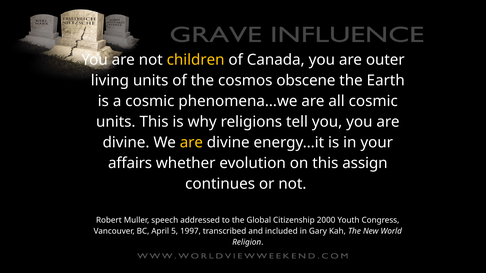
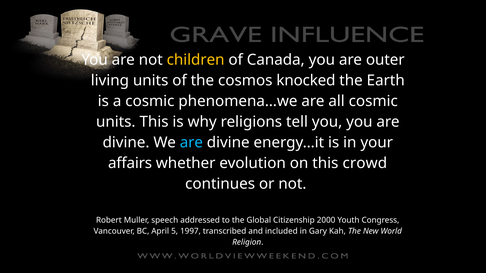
obscene: obscene -> knocked
are at (191, 143) colour: yellow -> light blue
assign: assign -> crowd
